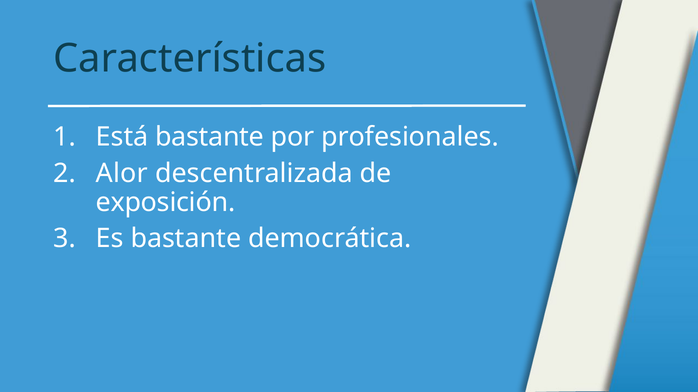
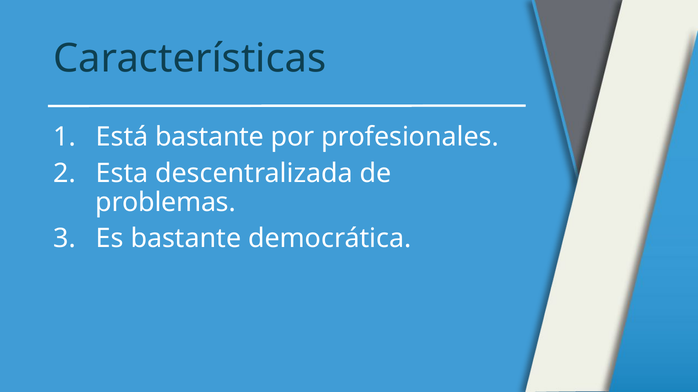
Alor: Alor -> Esta
exposición: exposición -> problemas
